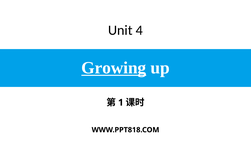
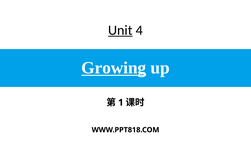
Unit underline: none -> present
